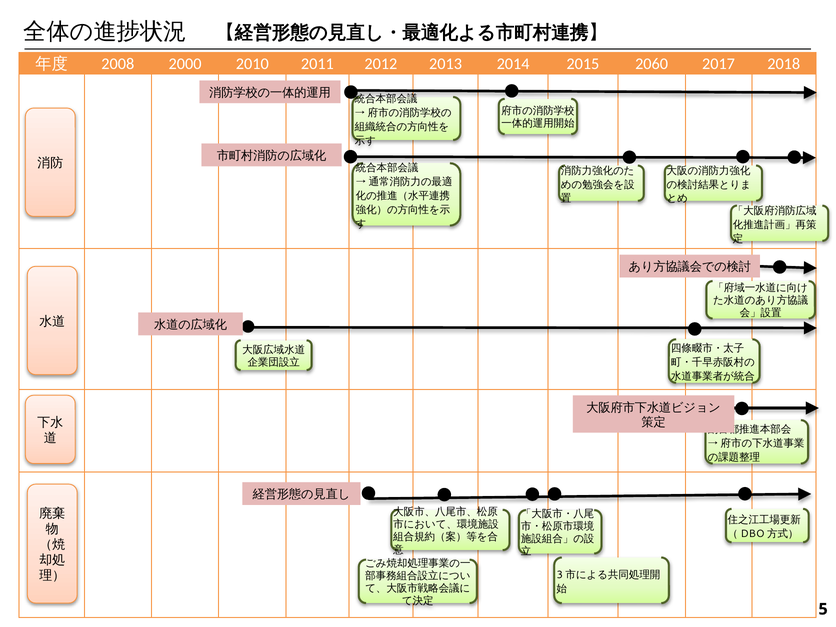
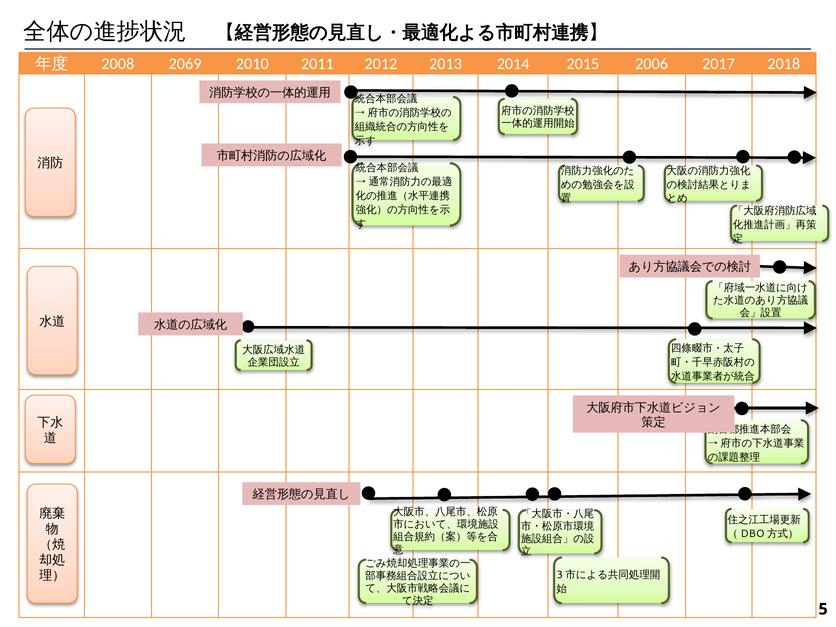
2000: 2000 -> 2069
2060: 2060 -> 2006
